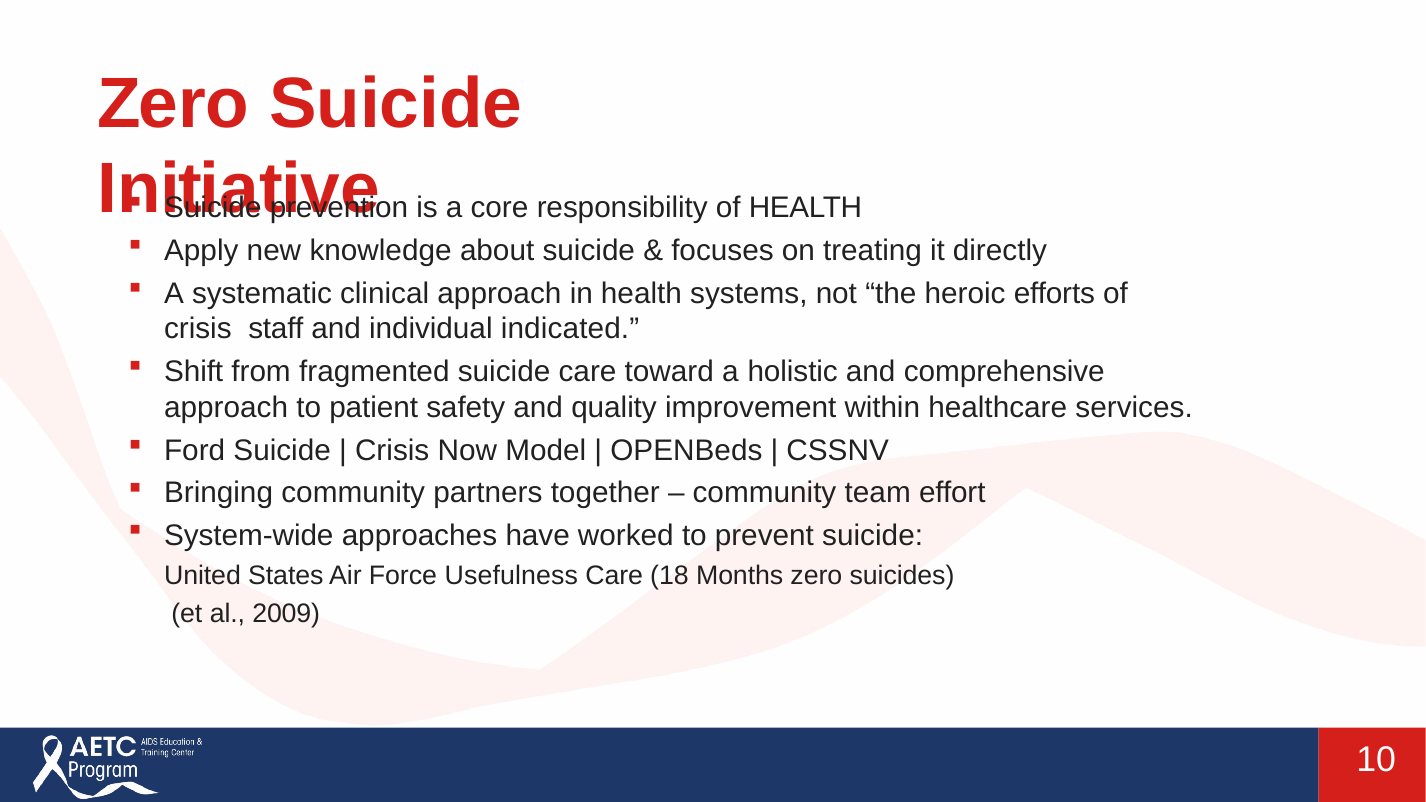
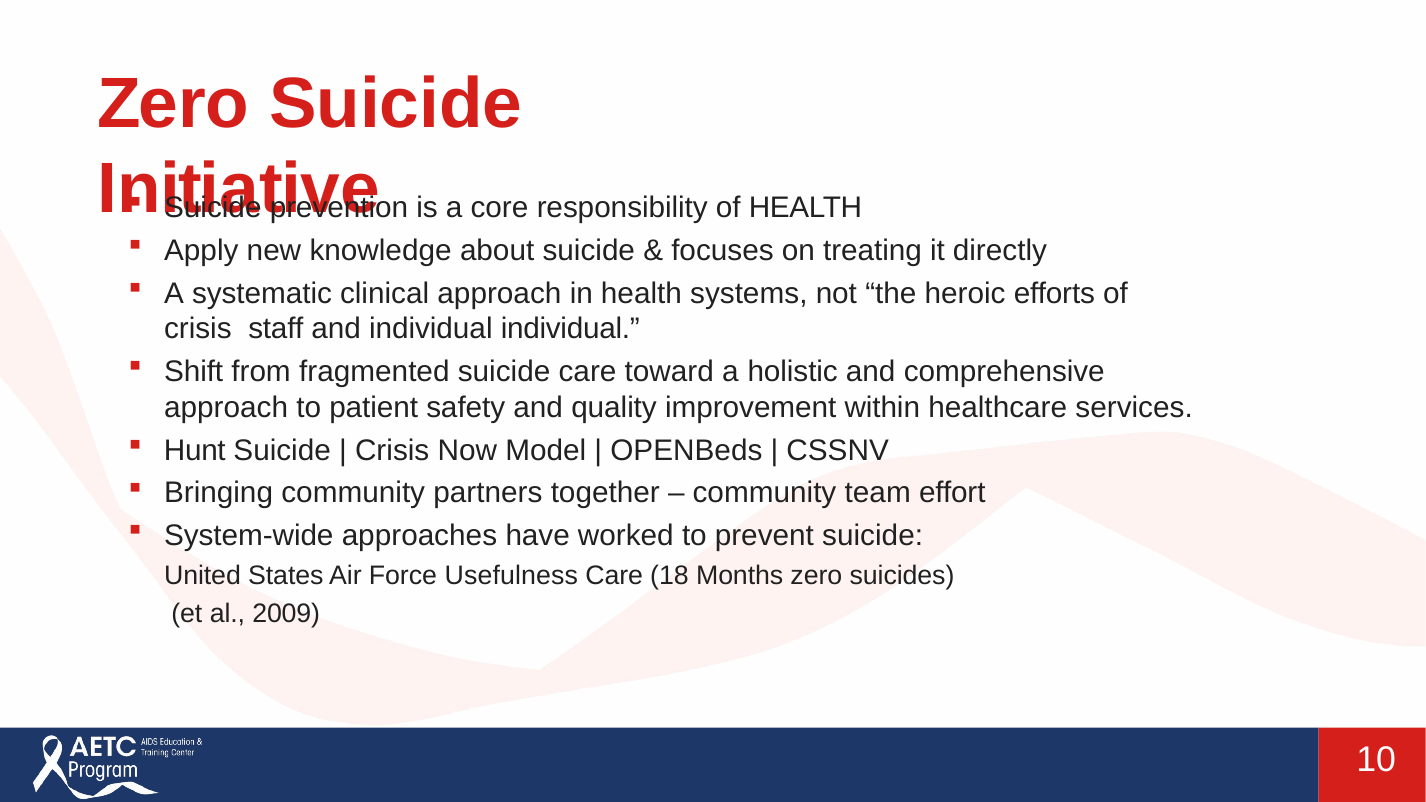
individual indicated: indicated -> individual
Ford: Ford -> Hunt
